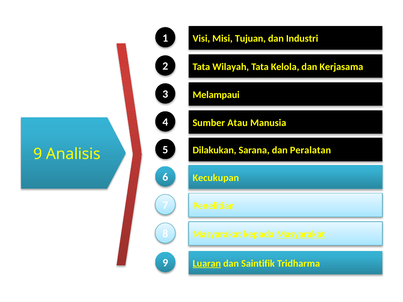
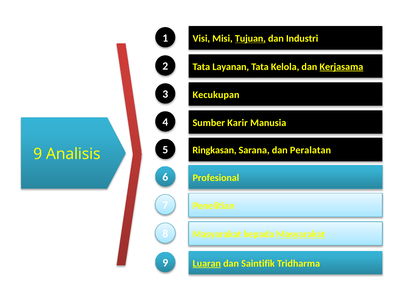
Tujuan underline: none -> present
Wilayah: Wilayah -> Layanan
Kerjasama underline: none -> present
Melampaui: Melampaui -> Kecukupan
Atau: Atau -> Karir
Dilakukan: Dilakukan -> Ringkasan
Kecukupan: Kecukupan -> Profesional
